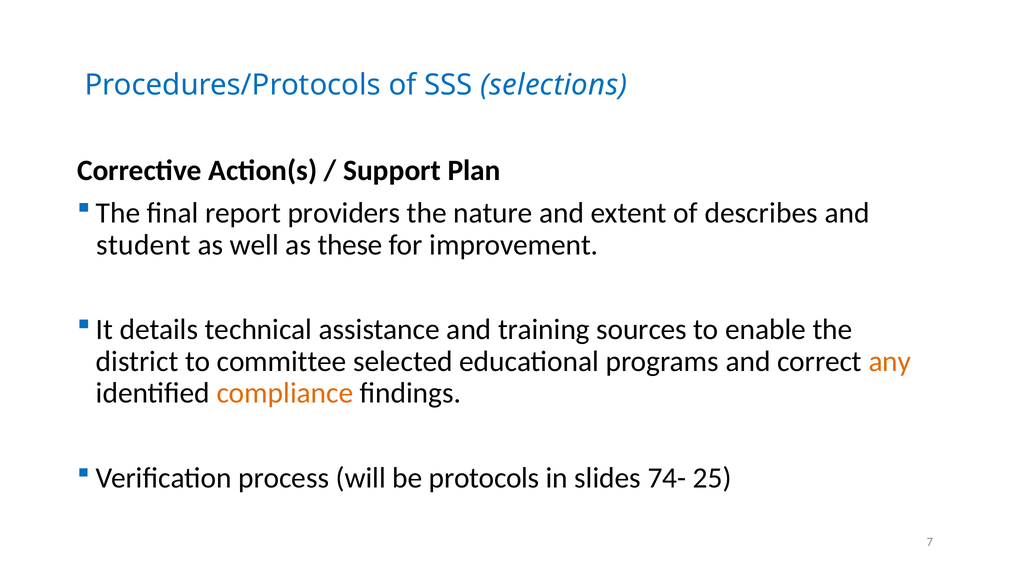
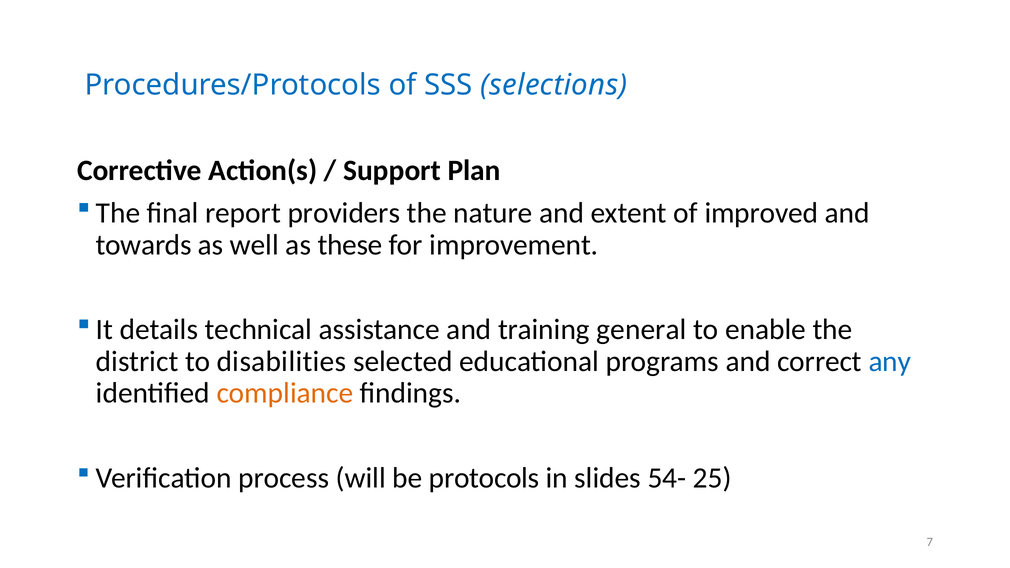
describes: describes -> improved
student: student -> towards
sources: sources -> general
committee: committee -> disabilities
any colour: orange -> blue
74-: 74- -> 54-
